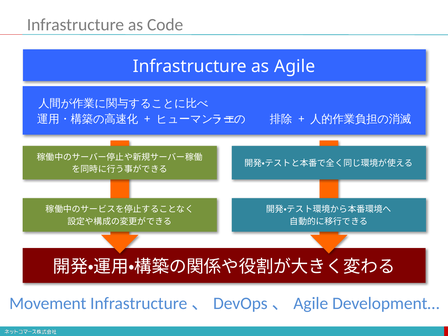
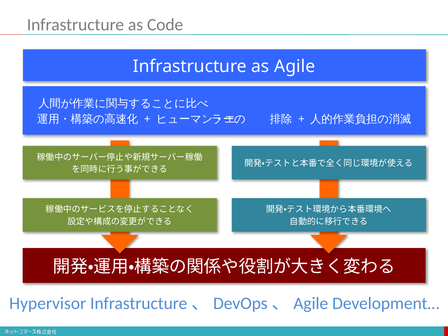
Movement: Movement -> Hypervisor
